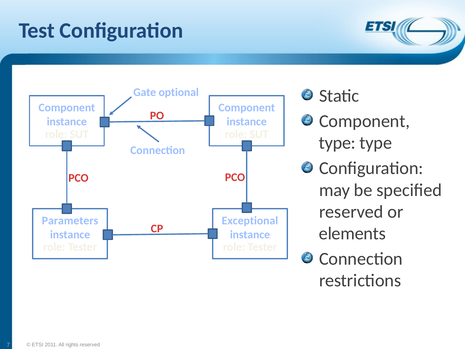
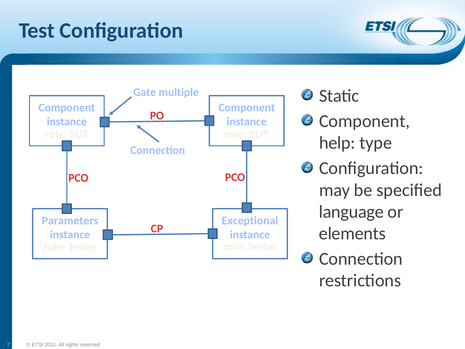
optional: optional -> multiple
type at (337, 143): type -> help
reserved at (351, 212): reserved -> language
